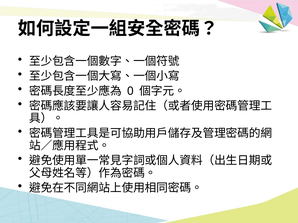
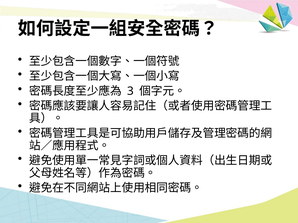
0: 0 -> 3
